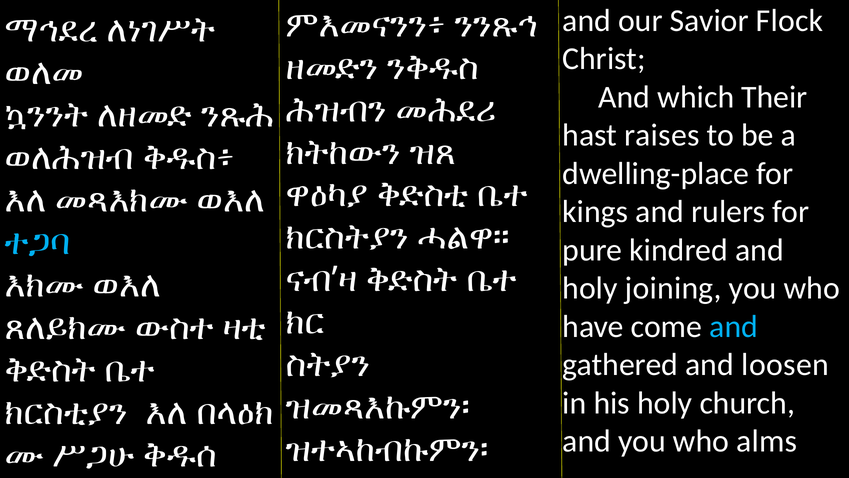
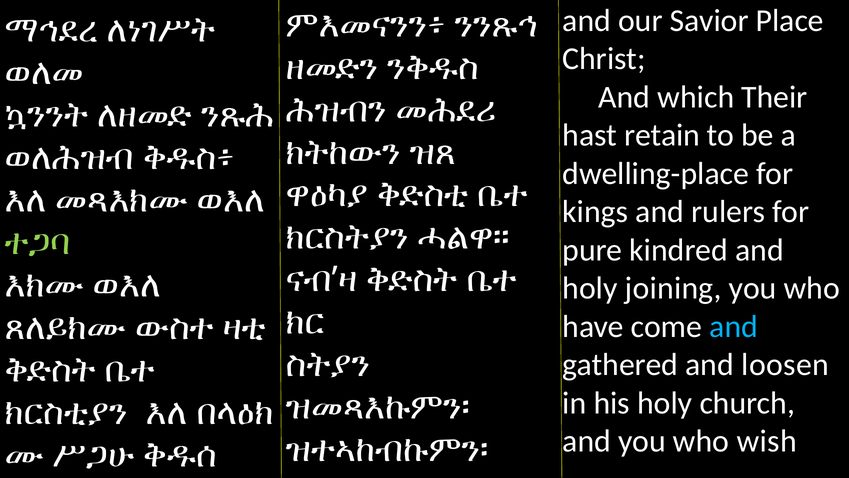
Flock: Flock -> Place
raises: raises -> retain
ተጋባ colour: light blue -> light green
alms: alms -> wish
